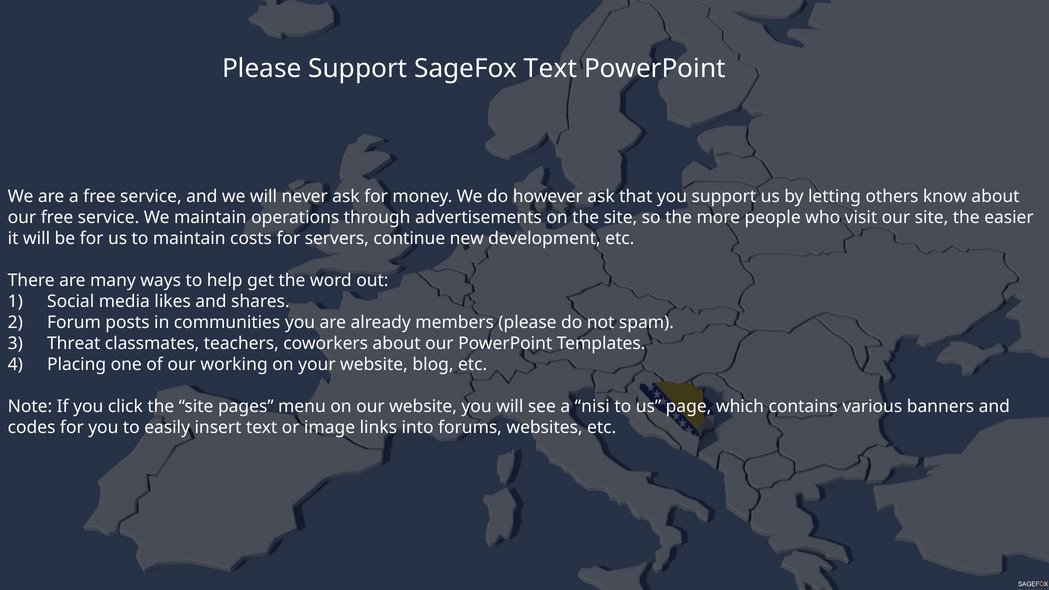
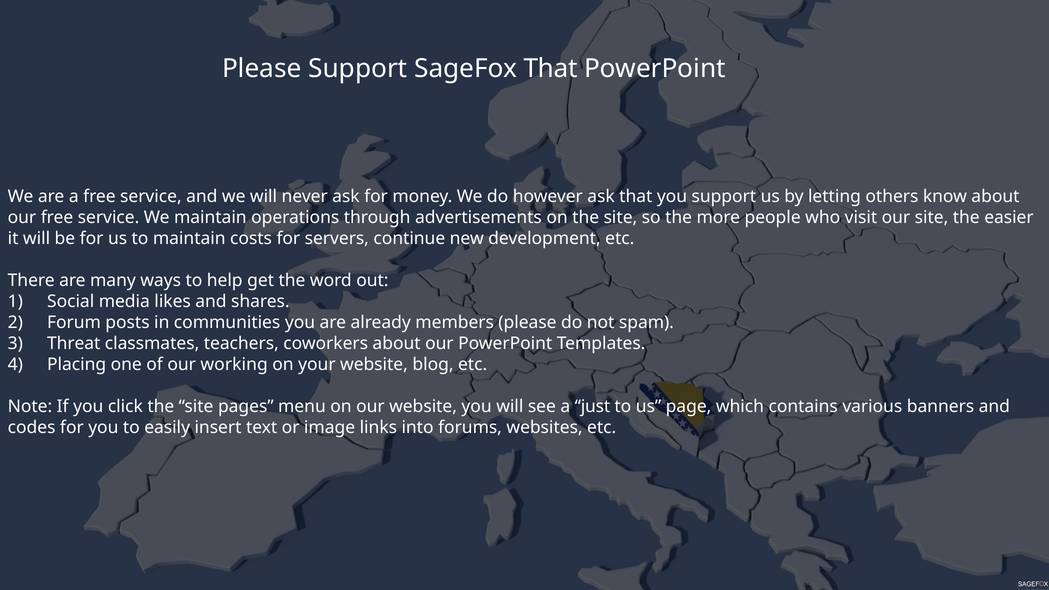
SageFox Text: Text -> That
nisi: nisi -> just
